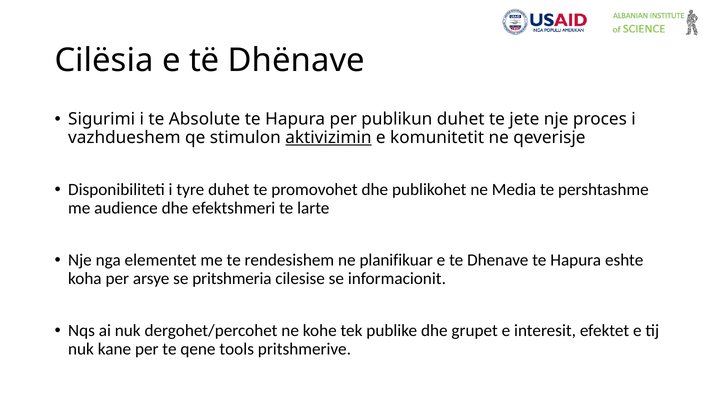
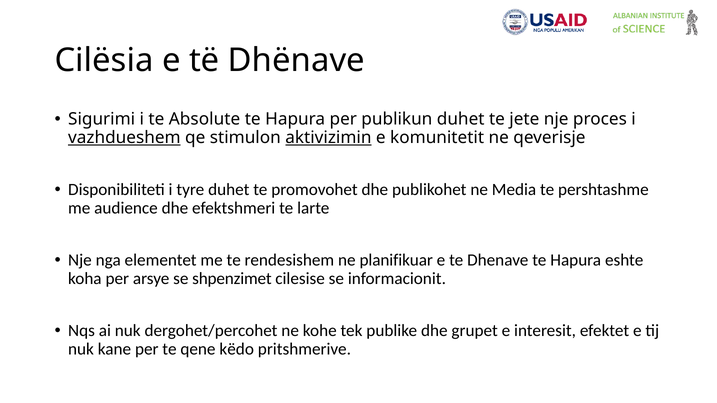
vazhdueshem underline: none -> present
pritshmeria: pritshmeria -> shpenzimet
tools: tools -> këdo
